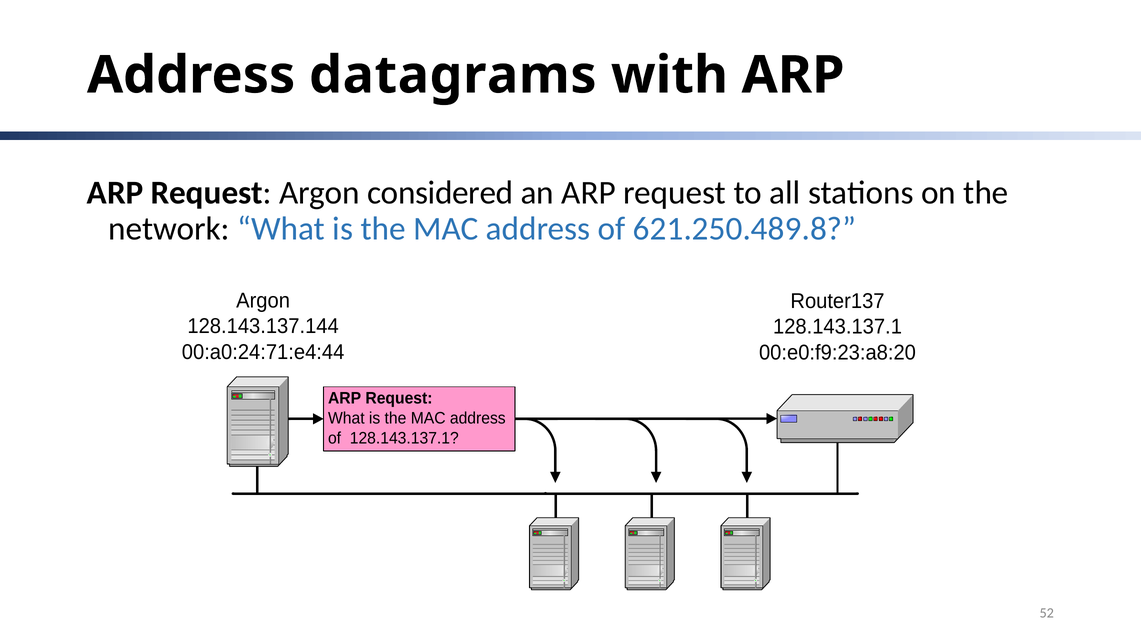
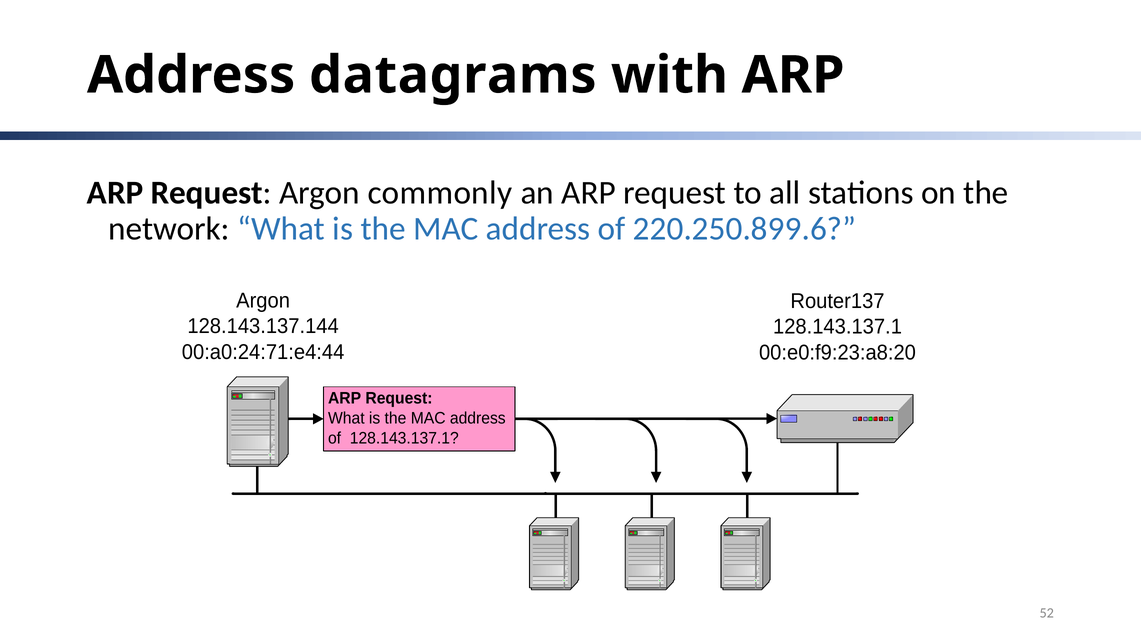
considered: considered -> commonly
621.250.489.8: 621.250.489.8 -> 220.250.899.6
